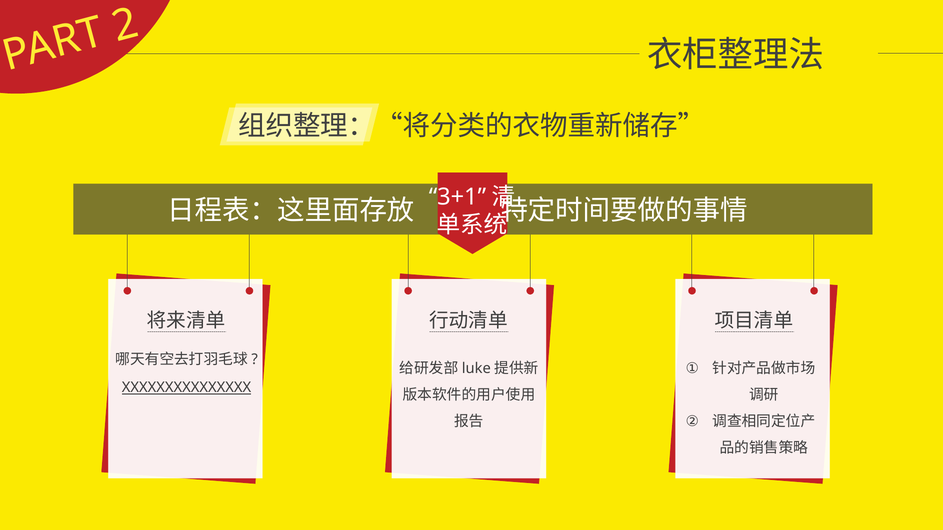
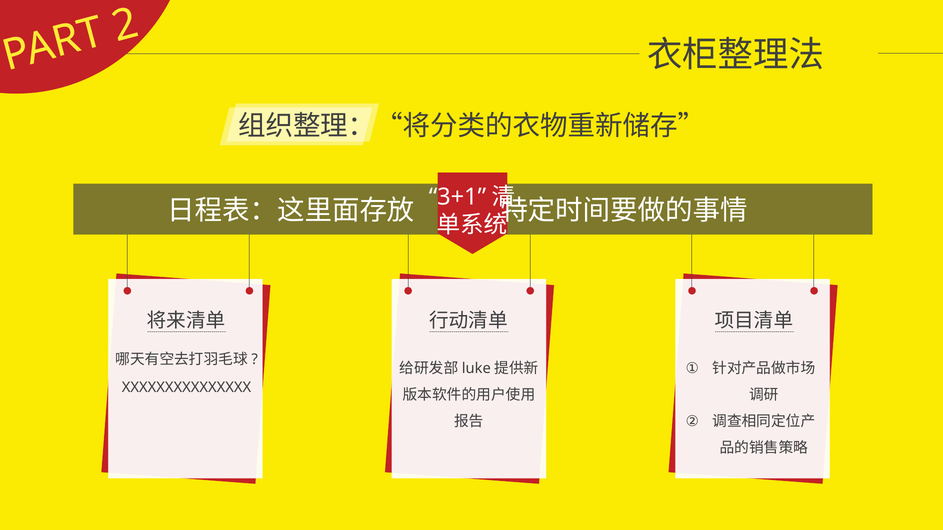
XXXXXXXXXXXXXXX underline: present -> none
